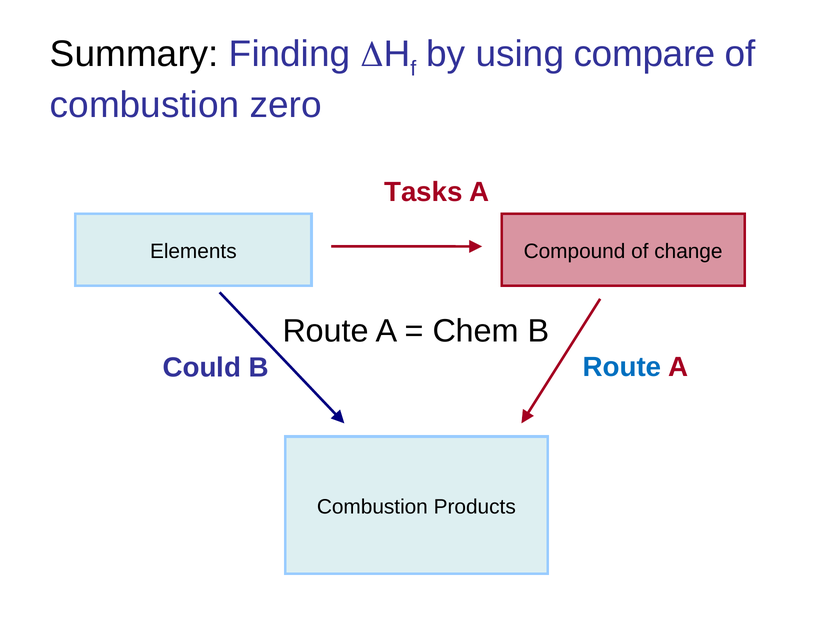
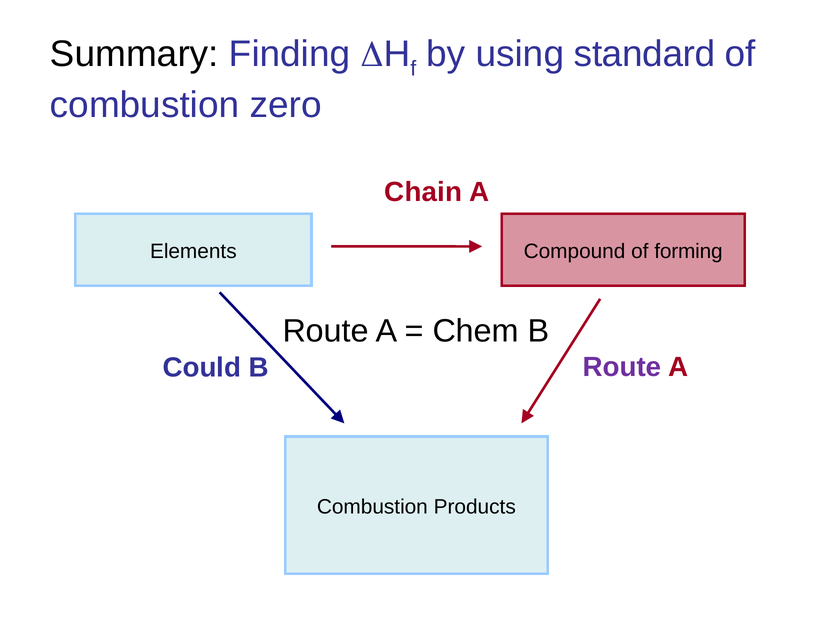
compare: compare -> standard
Tasks: Tasks -> Chain
change: change -> forming
Route at (622, 368) colour: blue -> purple
